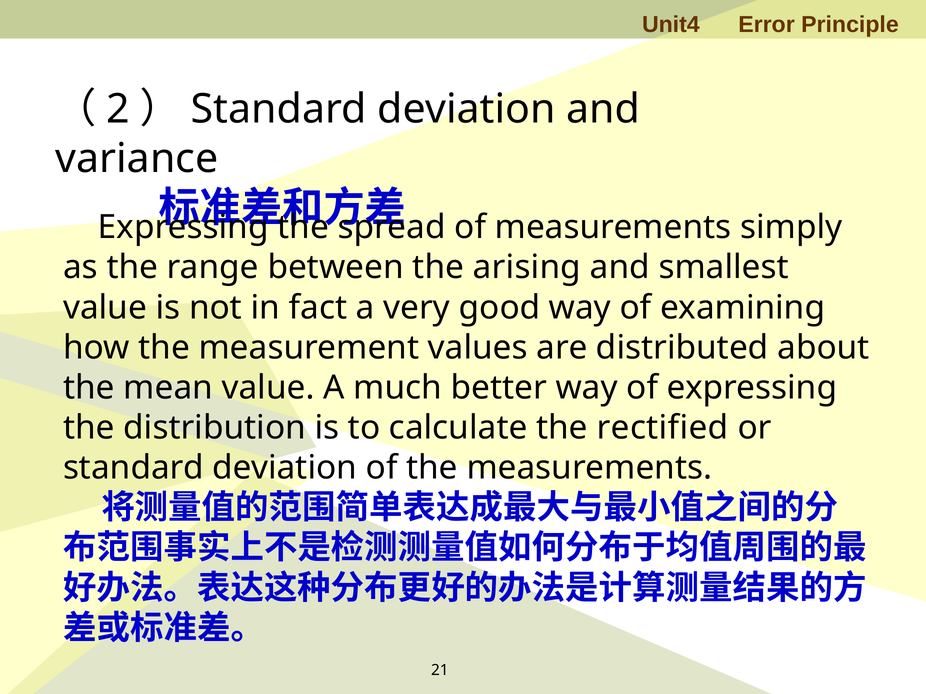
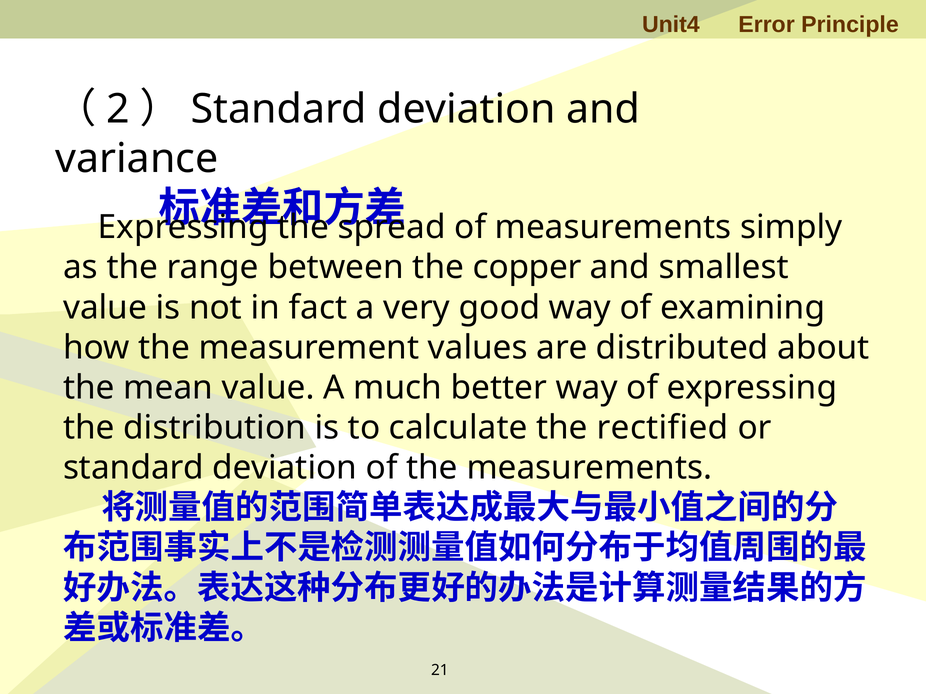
arising: arising -> copper
